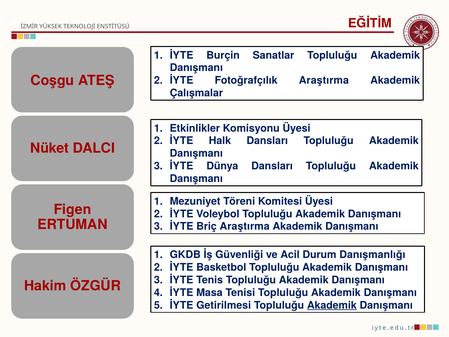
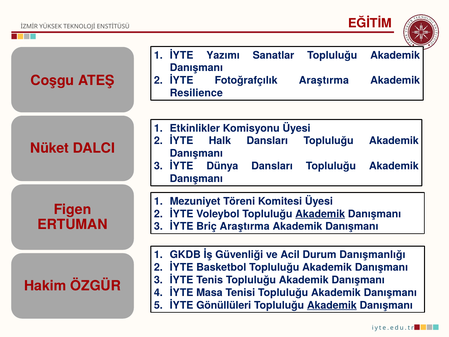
Burçin: Burçin -> Yazımı
Çalışmalar: Çalışmalar -> Resilience
Akademik at (320, 214) underline: none -> present
Getirilmesi: Getirilmesi -> Gönüllüleri
